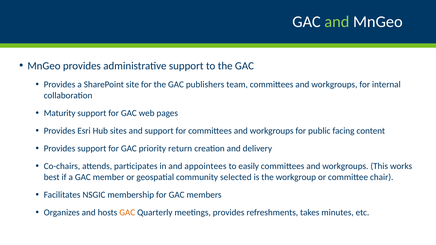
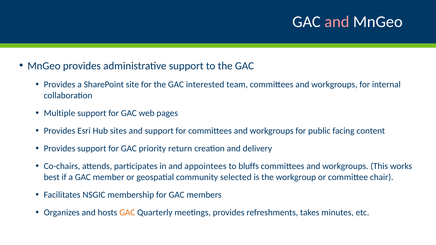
and at (337, 22) colour: light green -> pink
publishers: publishers -> interested
Maturity: Maturity -> Multiple
easily: easily -> bluffs
